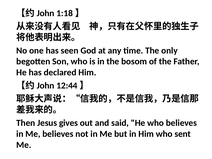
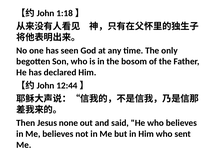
gives: gives -> none
